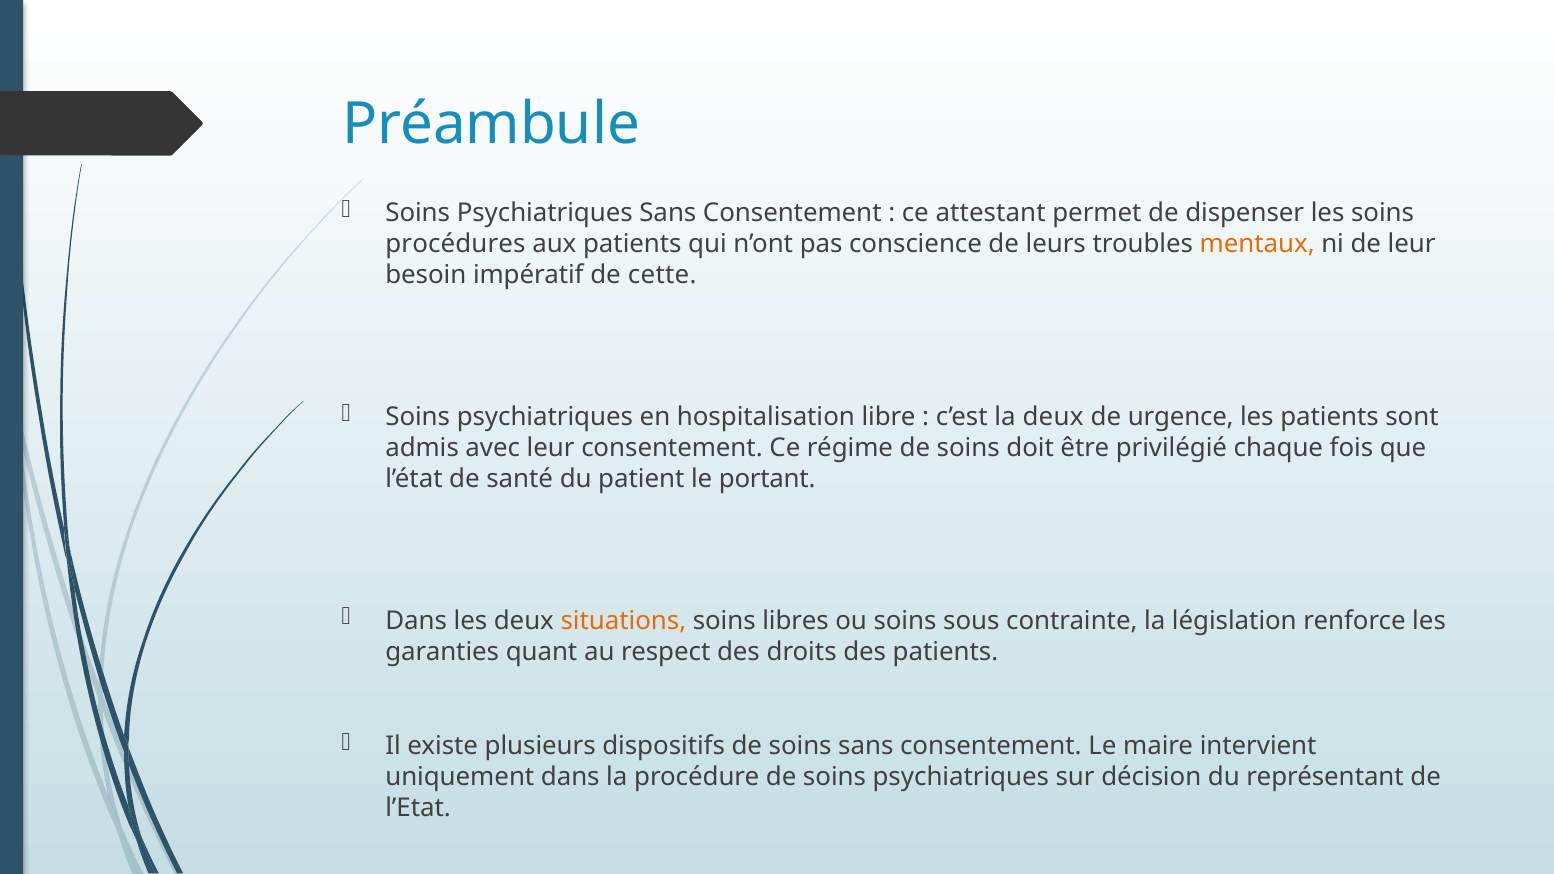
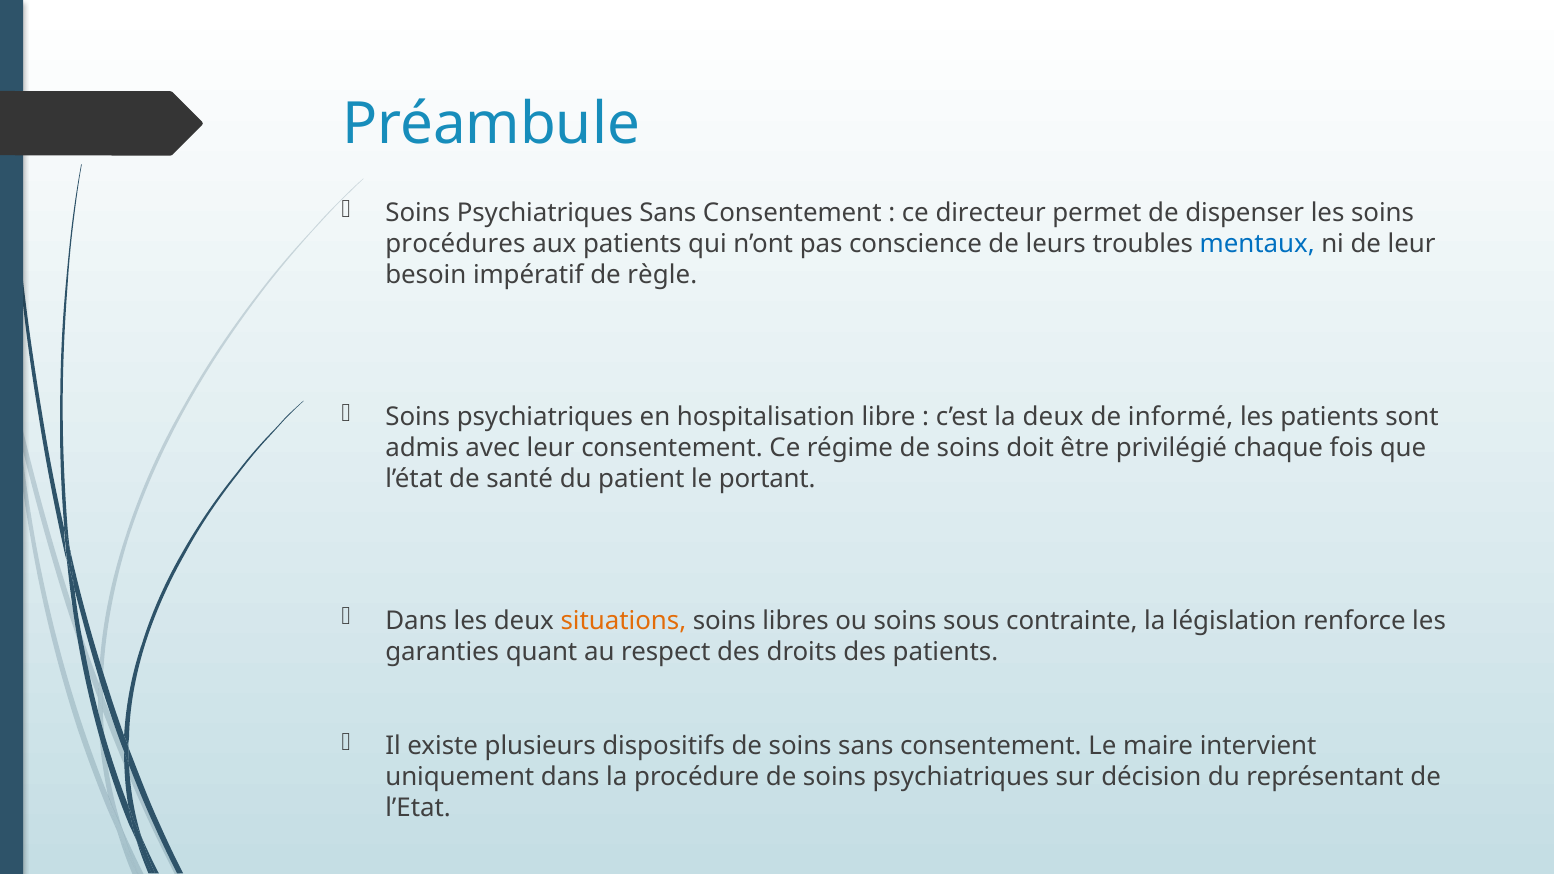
attestant: attestant -> directeur
mentaux colour: orange -> blue
cette: cette -> règle
urgence: urgence -> informé
